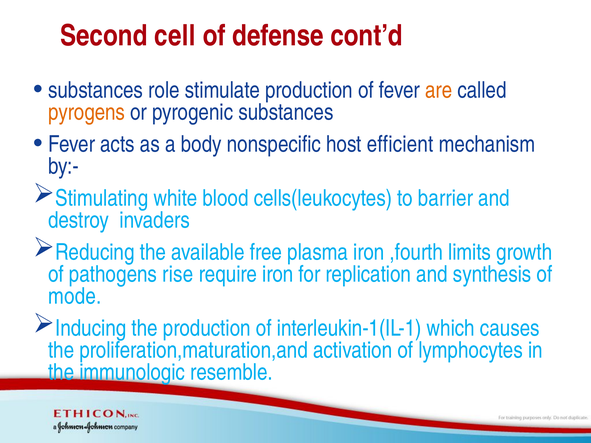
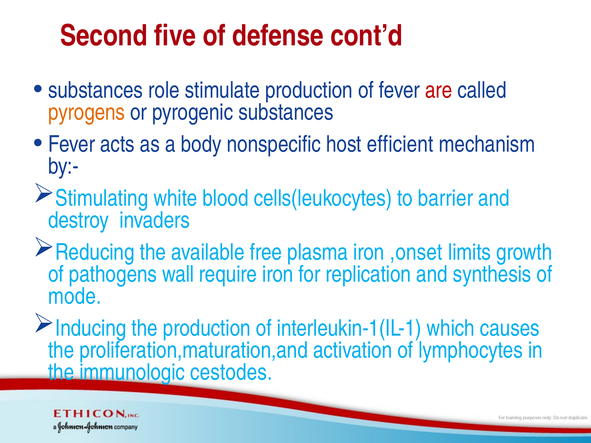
cell: cell -> five
are colour: orange -> red
,fourth: ,fourth -> ,onset
rise: rise -> wall
resemble: resemble -> cestodes
